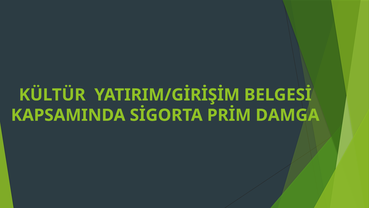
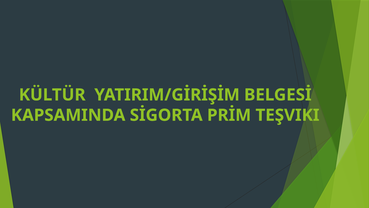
DAMGA: DAMGA -> TEŞVIKI
